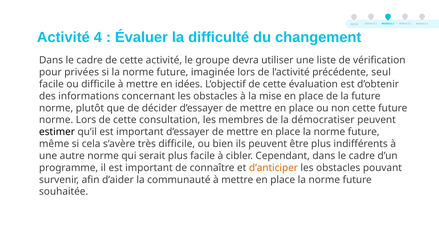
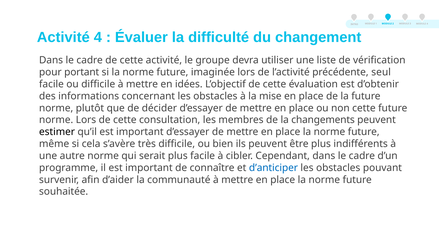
privées: privées -> portant
démocratiser: démocratiser -> changements
d’anticiper colour: orange -> blue
